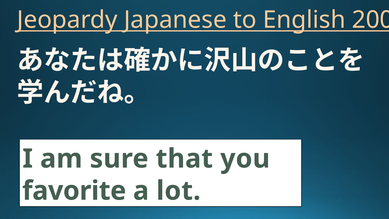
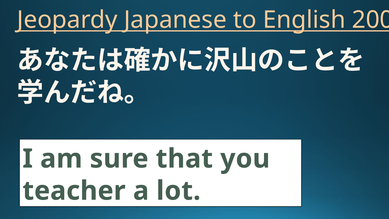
favorite: favorite -> teacher
